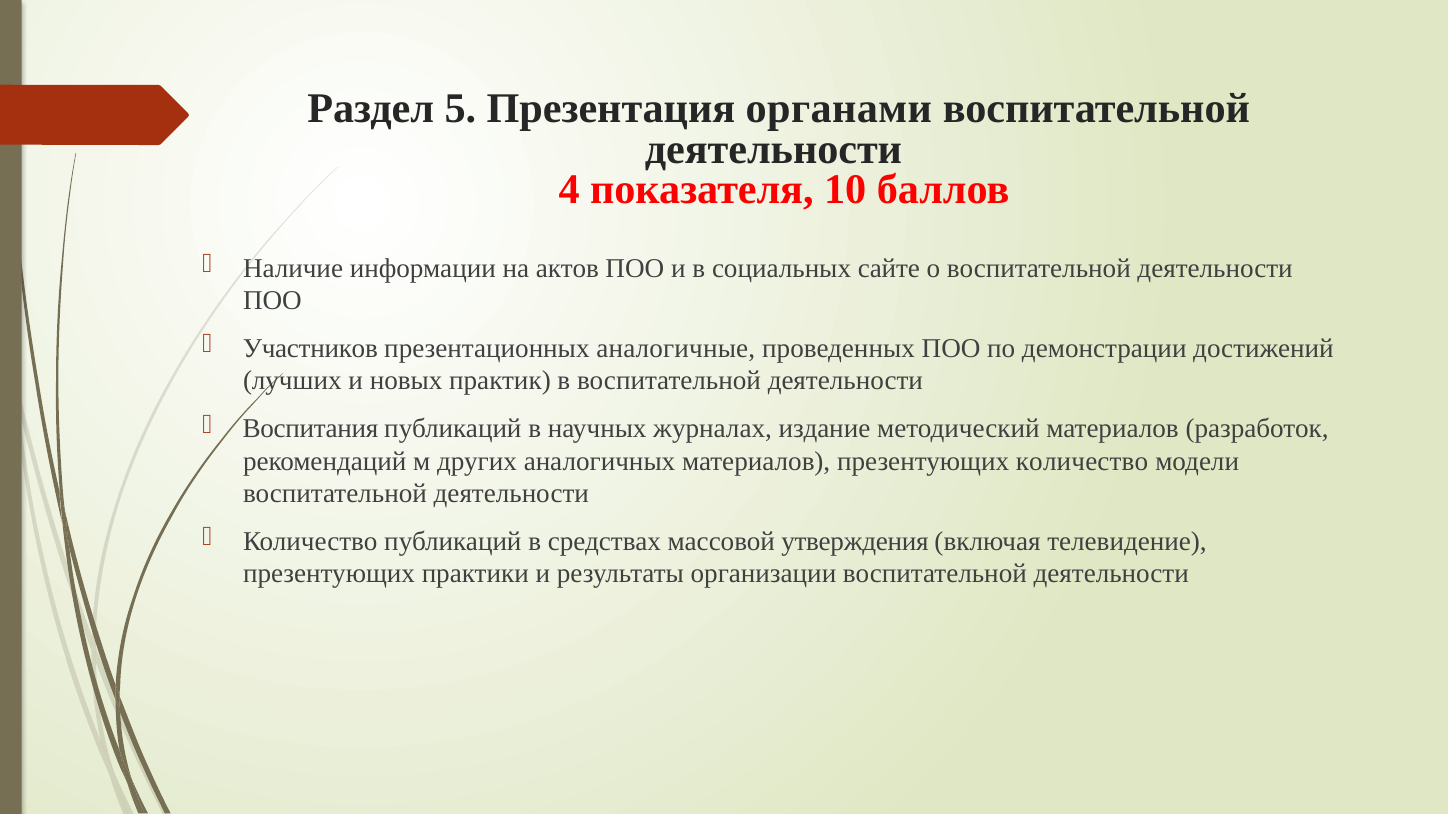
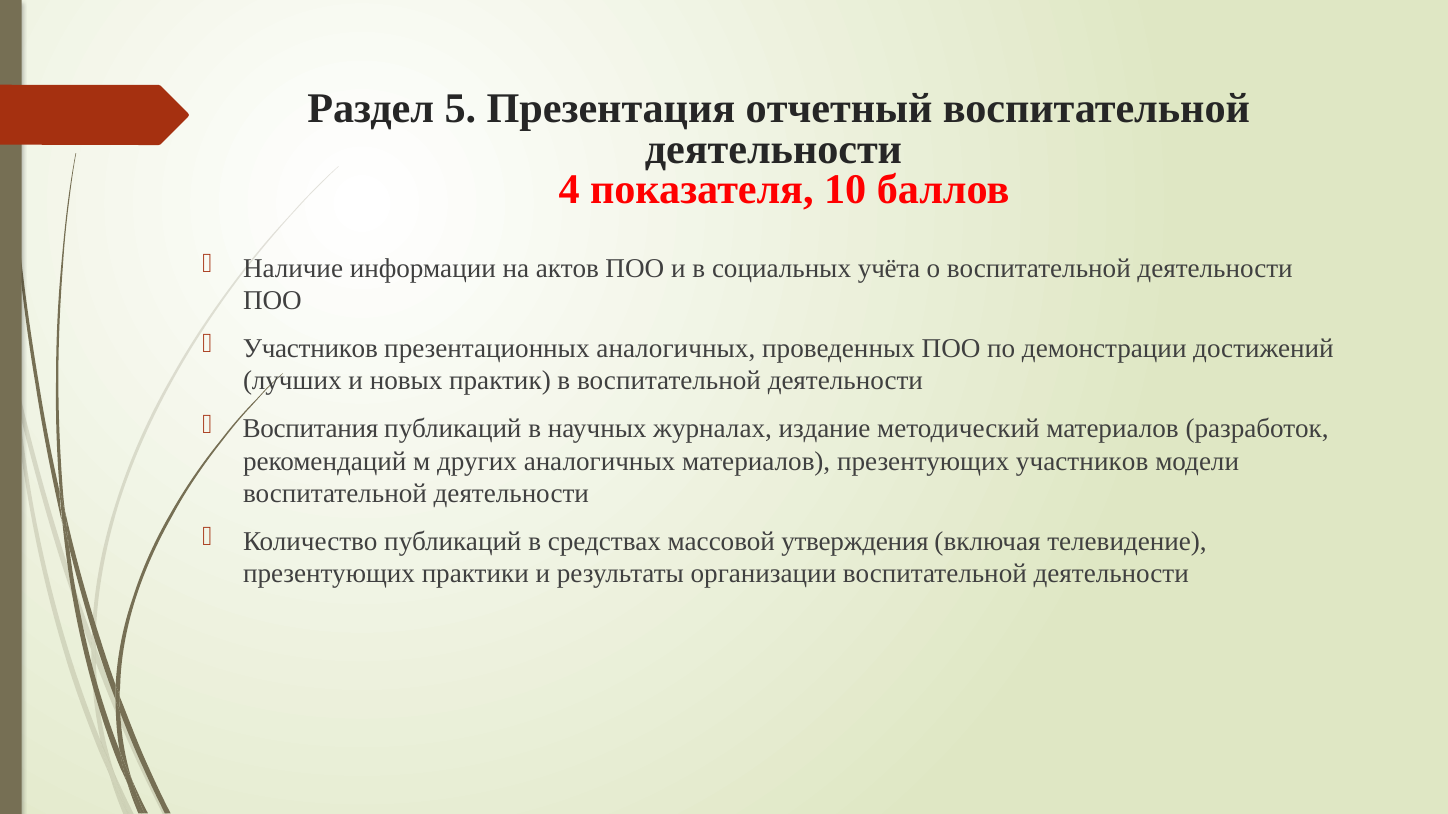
органами: органами -> отчетный
сайте: сайте -> учёта
презентационных аналогичные: аналогичные -> аналогичных
презентующих количество: количество -> участников
